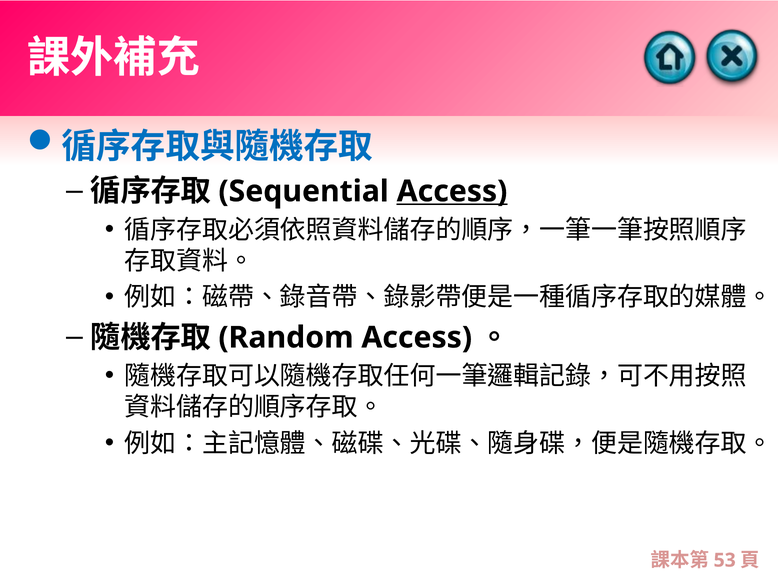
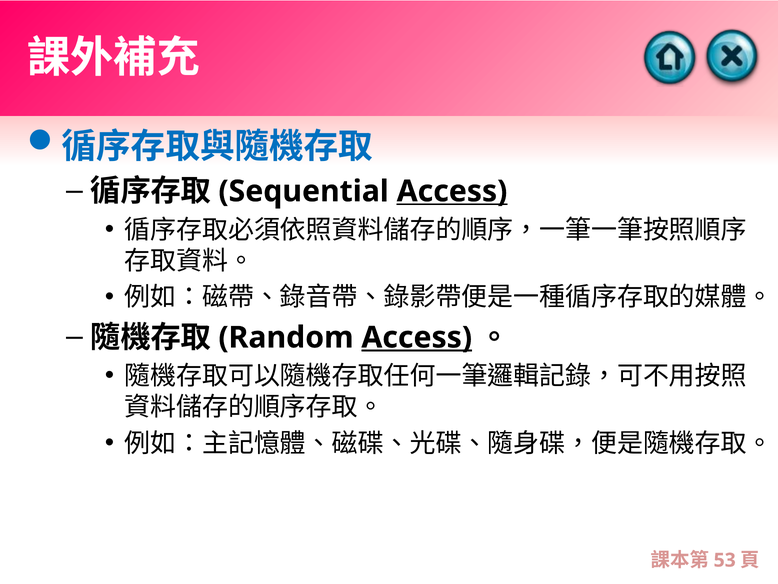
Access at (417, 337) underline: none -> present
